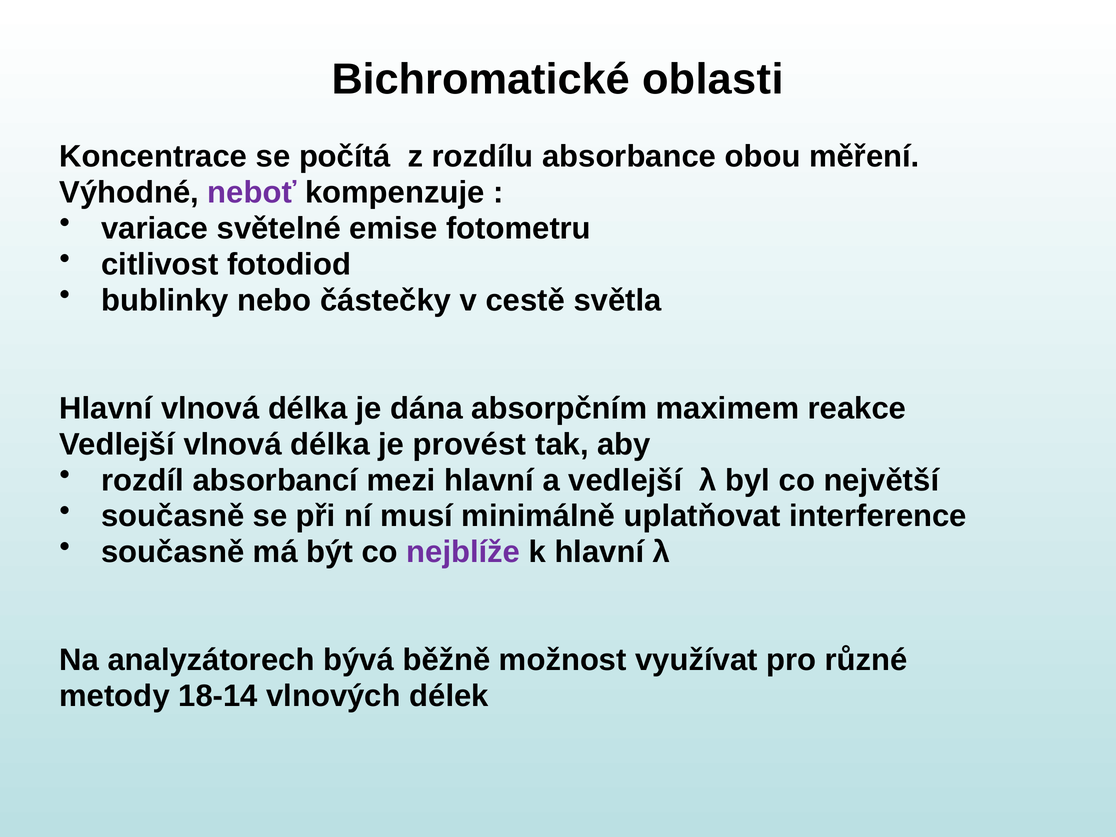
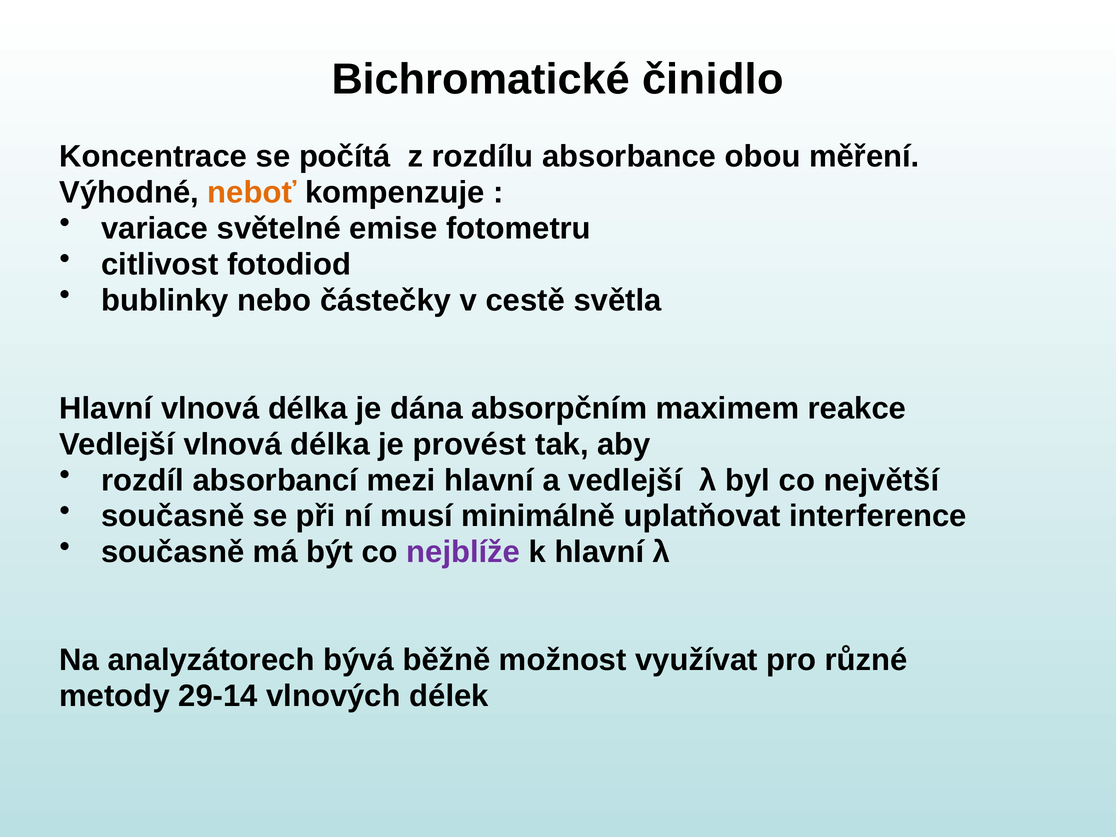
oblasti: oblasti -> činidlo
neboť colour: purple -> orange
18-14: 18-14 -> 29-14
